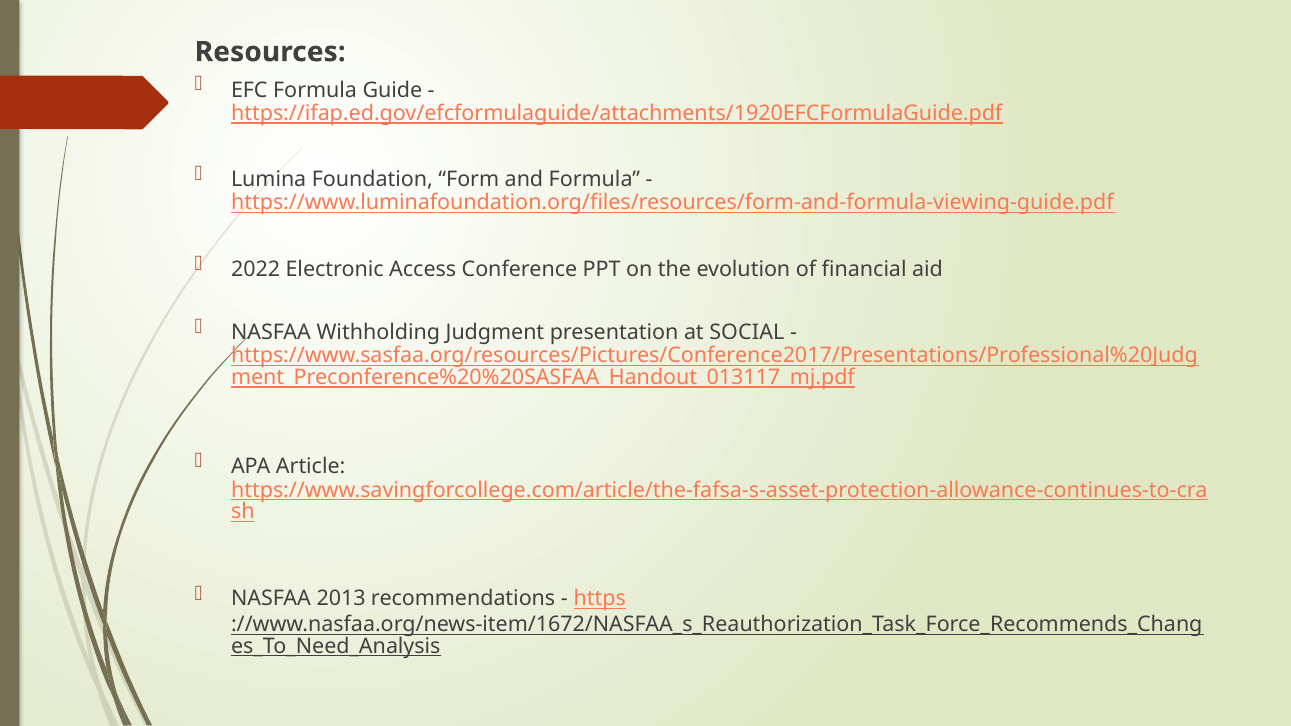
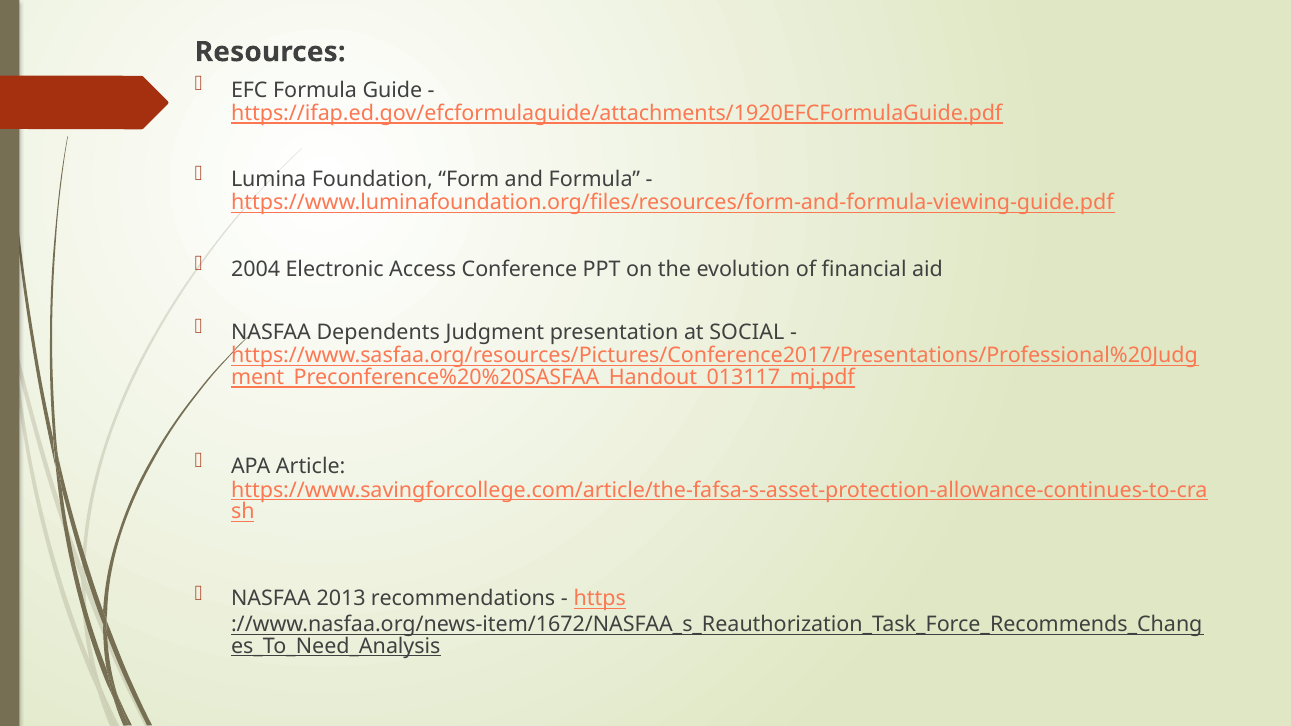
2022: 2022 -> 2004
Withholding: Withholding -> Dependents
